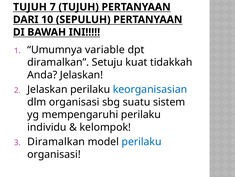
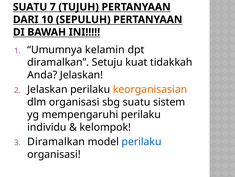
TUJUH at (30, 7): TUJUH -> SUATU
variable: variable -> kelamin
keorganisasian colour: blue -> orange
